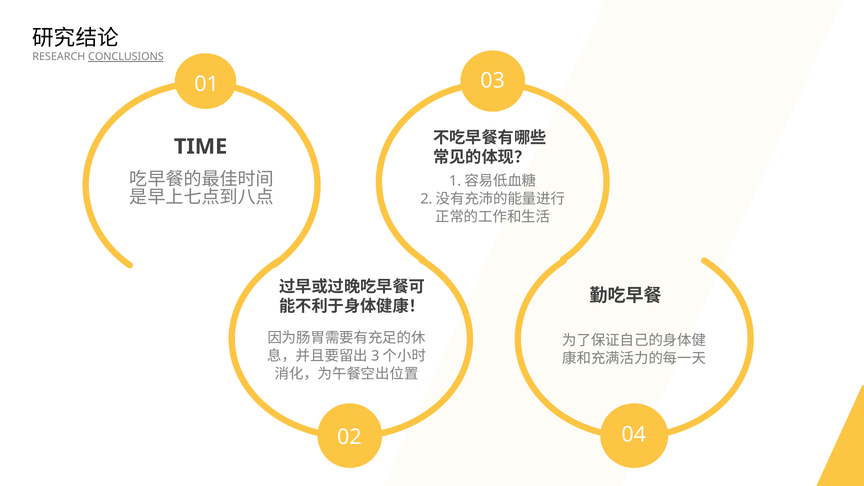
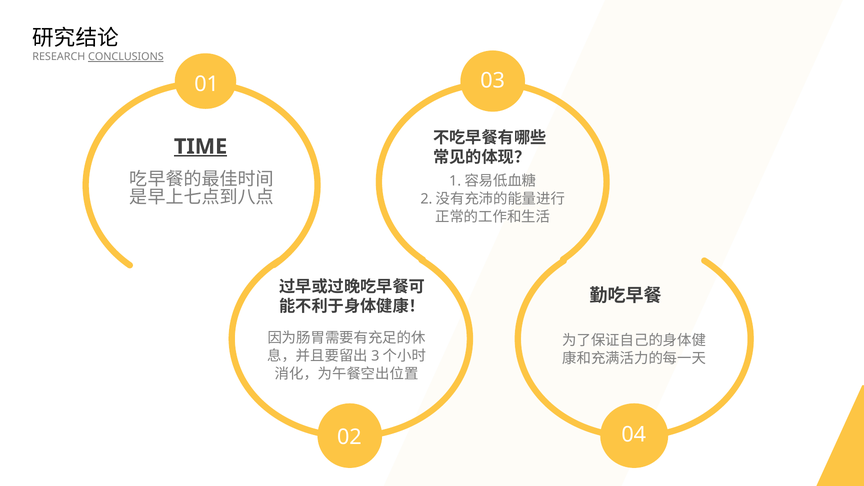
TIME underline: none -> present
